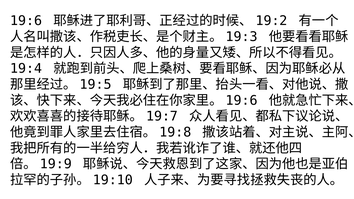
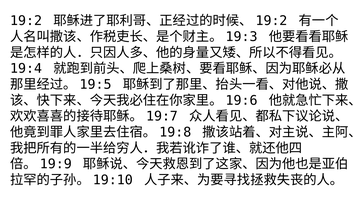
19:6: 19:6 -> 19:2
